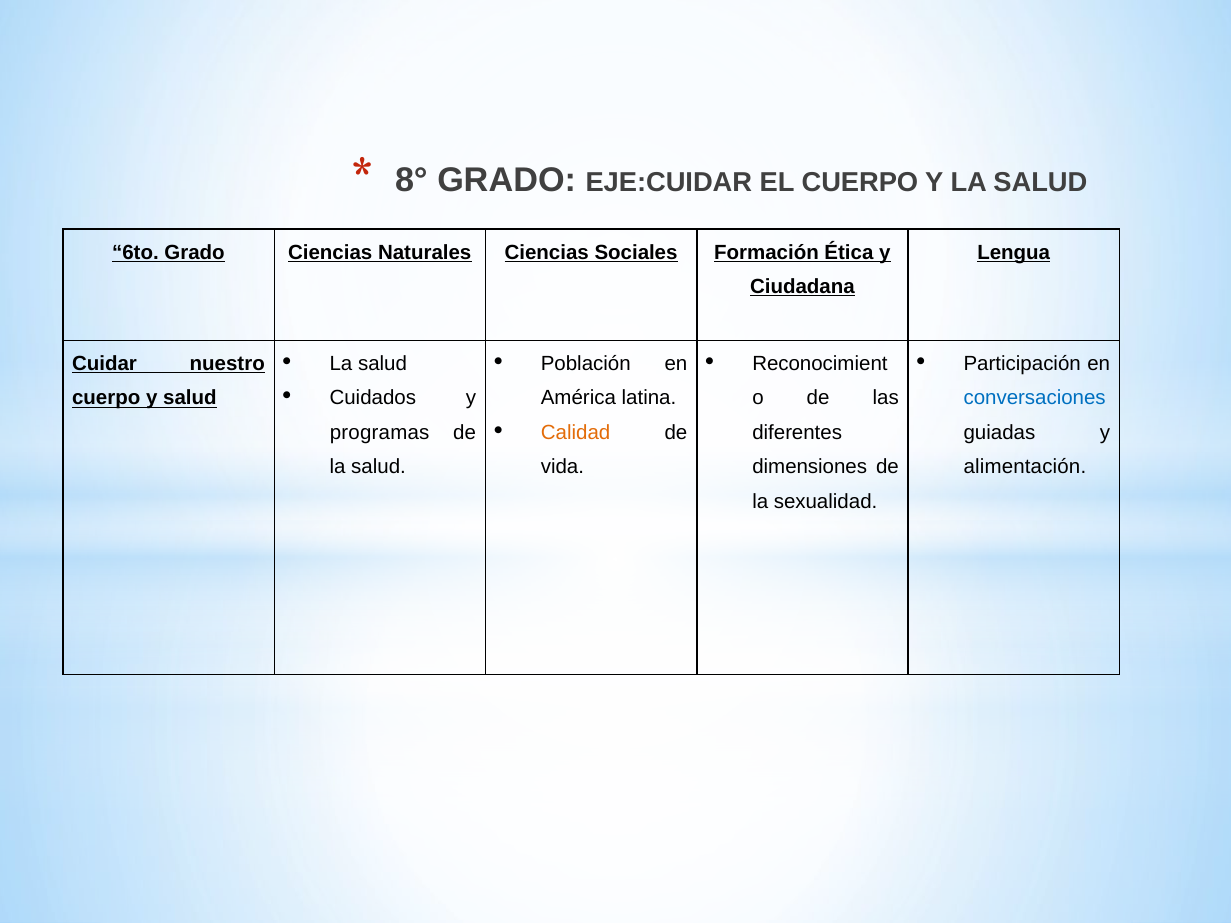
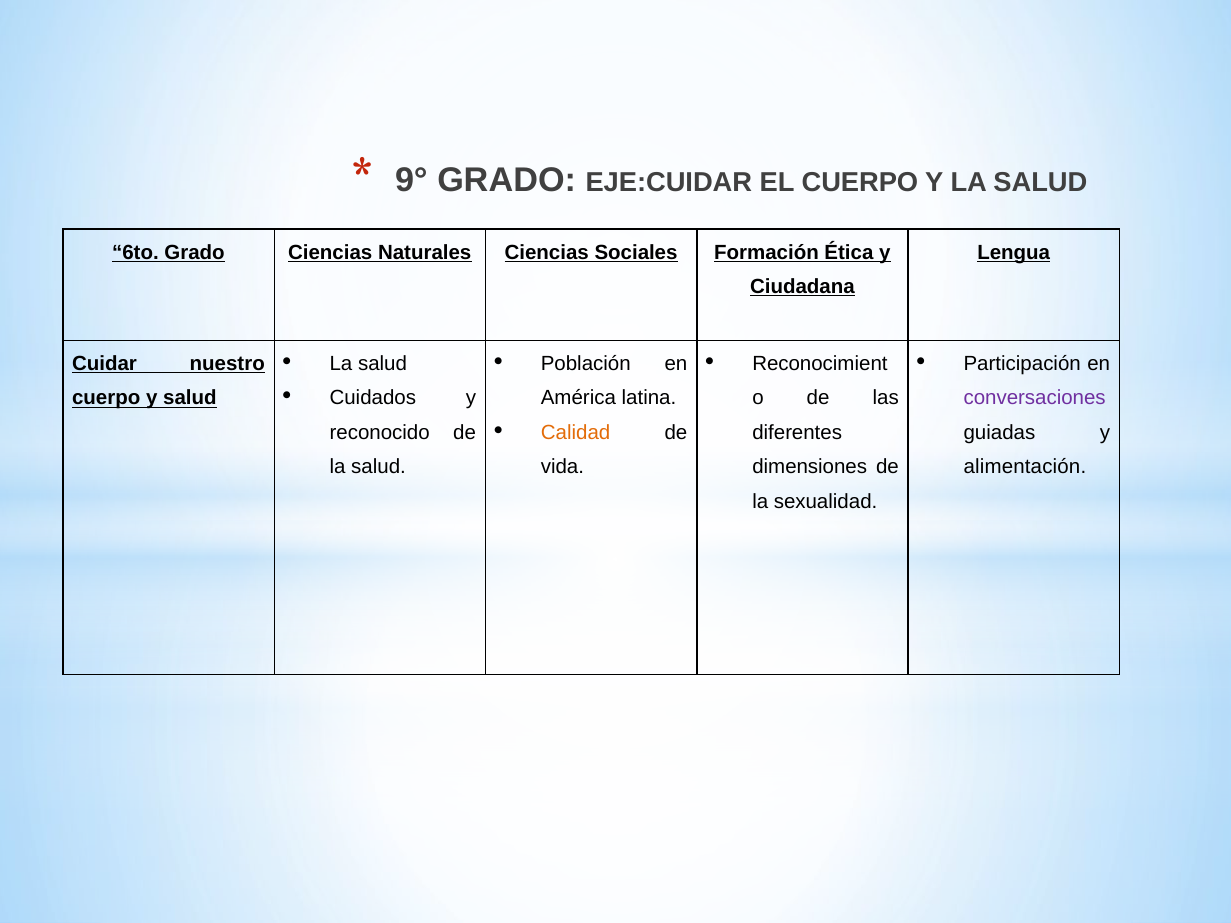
8°: 8° -> 9°
conversaciones colour: blue -> purple
programas: programas -> reconocido
